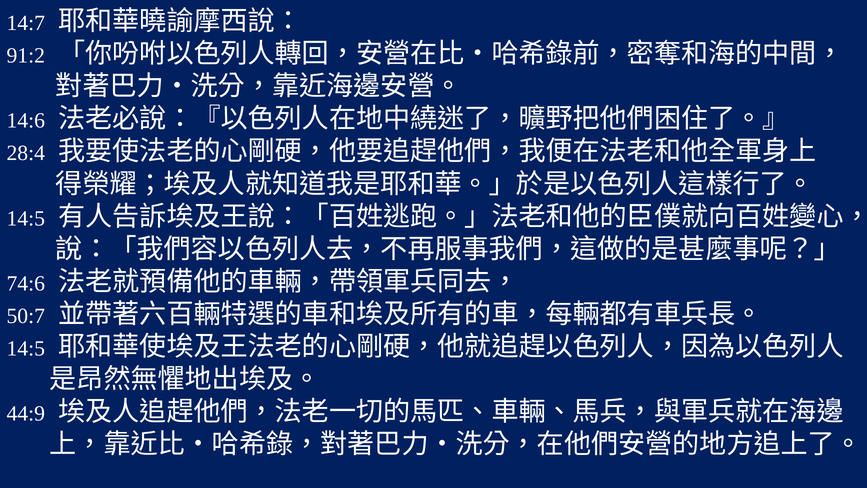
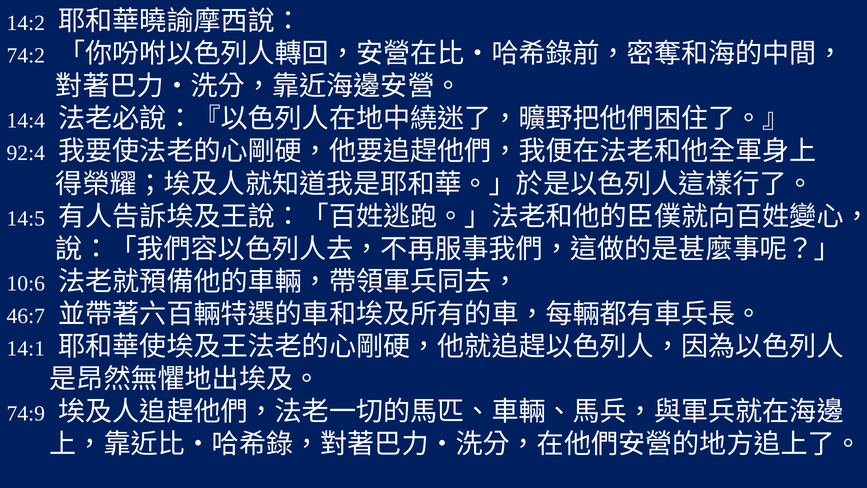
14:7: 14:7 -> 14:2
91:2: 91:2 -> 74:2
14:6: 14:6 -> 14:4
28:4: 28:4 -> 92:4
74:6: 74:6 -> 10:6
50:7: 50:7 -> 46:7
14:5 at (26, 348): 14:5 -> 14:1
44:9: 44:9 -> 74:9
